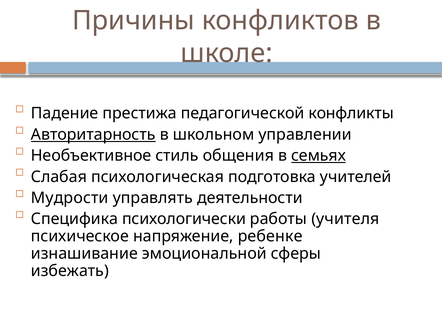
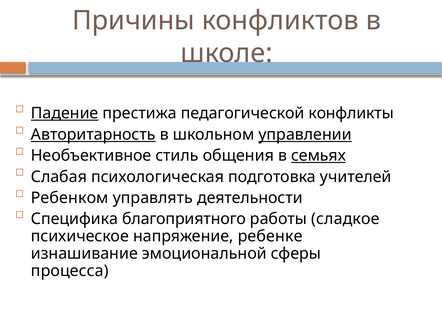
Падение underline: none -> present
управлении underline: none -> present
Мудрости: Мудрости -> Ребенком
психологически: психологически -> благоприятного
учителя: учителя -> сладкое
избежать: избежать -> процесса
